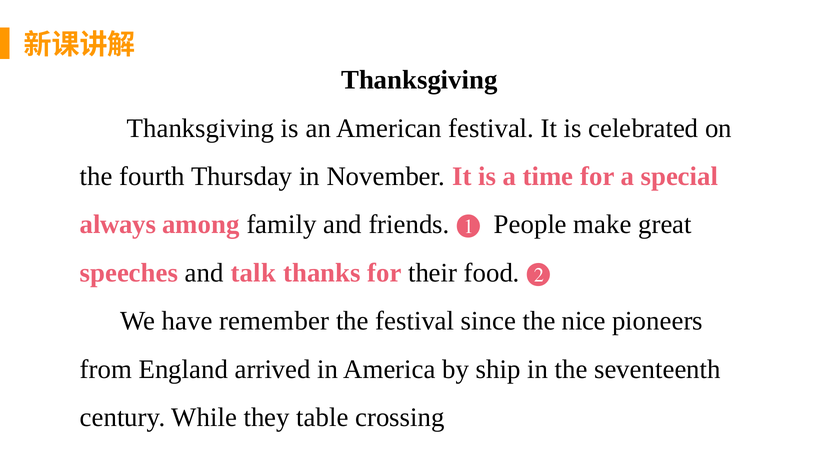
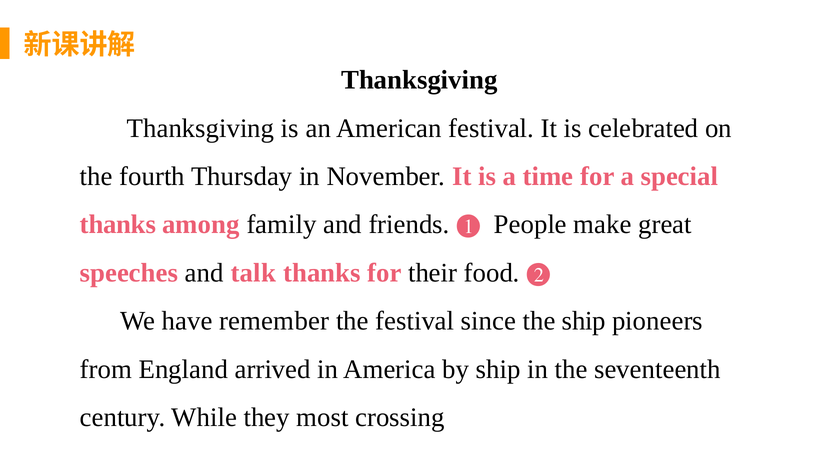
always at (118, 225): always -> thanks
the nice: nice -> ship
table: table -> most
